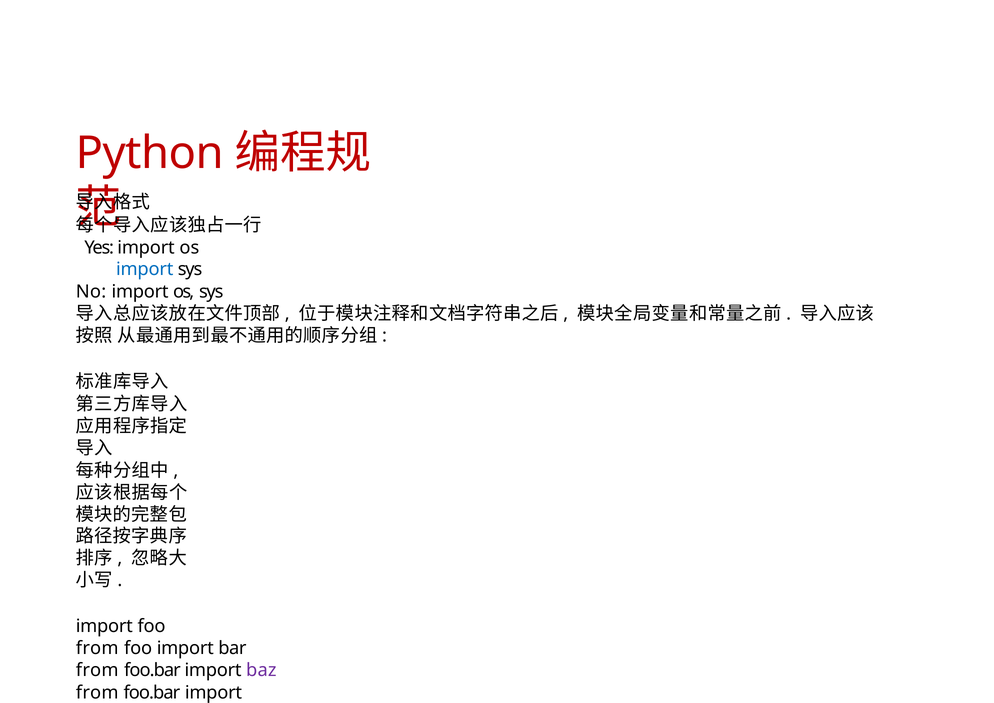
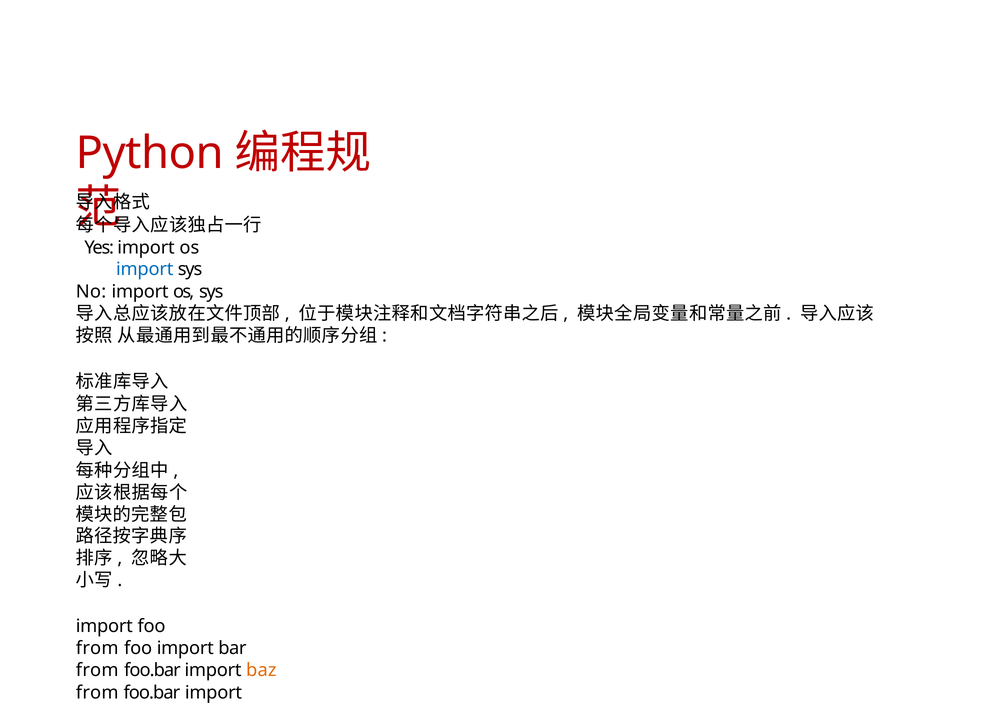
baz colour: purple -> orange
